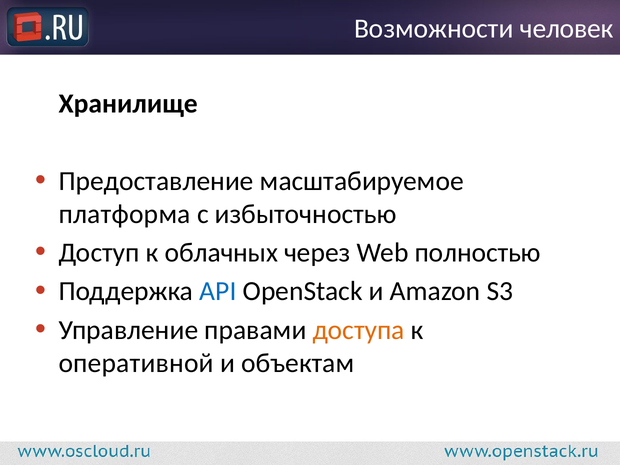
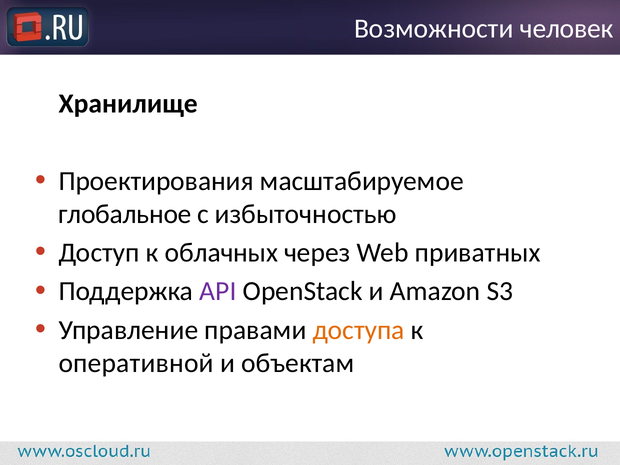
Предоставление: Предоставление -> Проектирования
платформа: платформа -> глобальное
полностью: полностью -> приватных
API colour: blue -> purple
